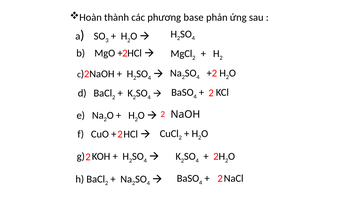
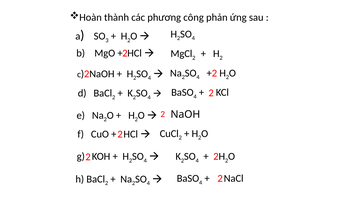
base: base -> công
